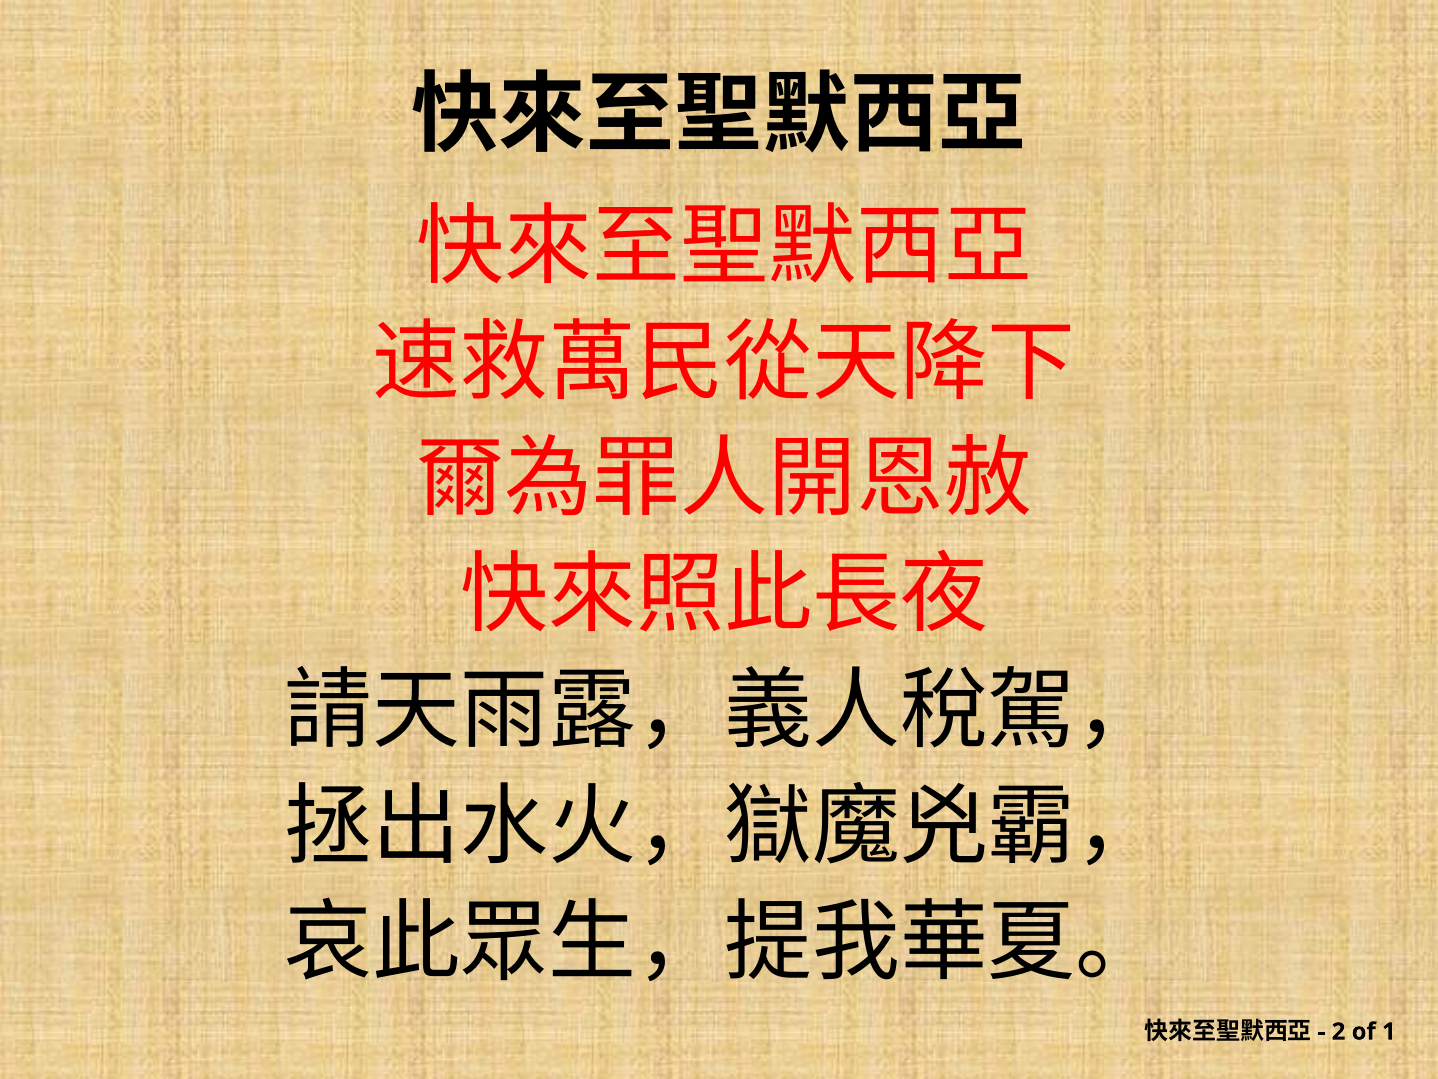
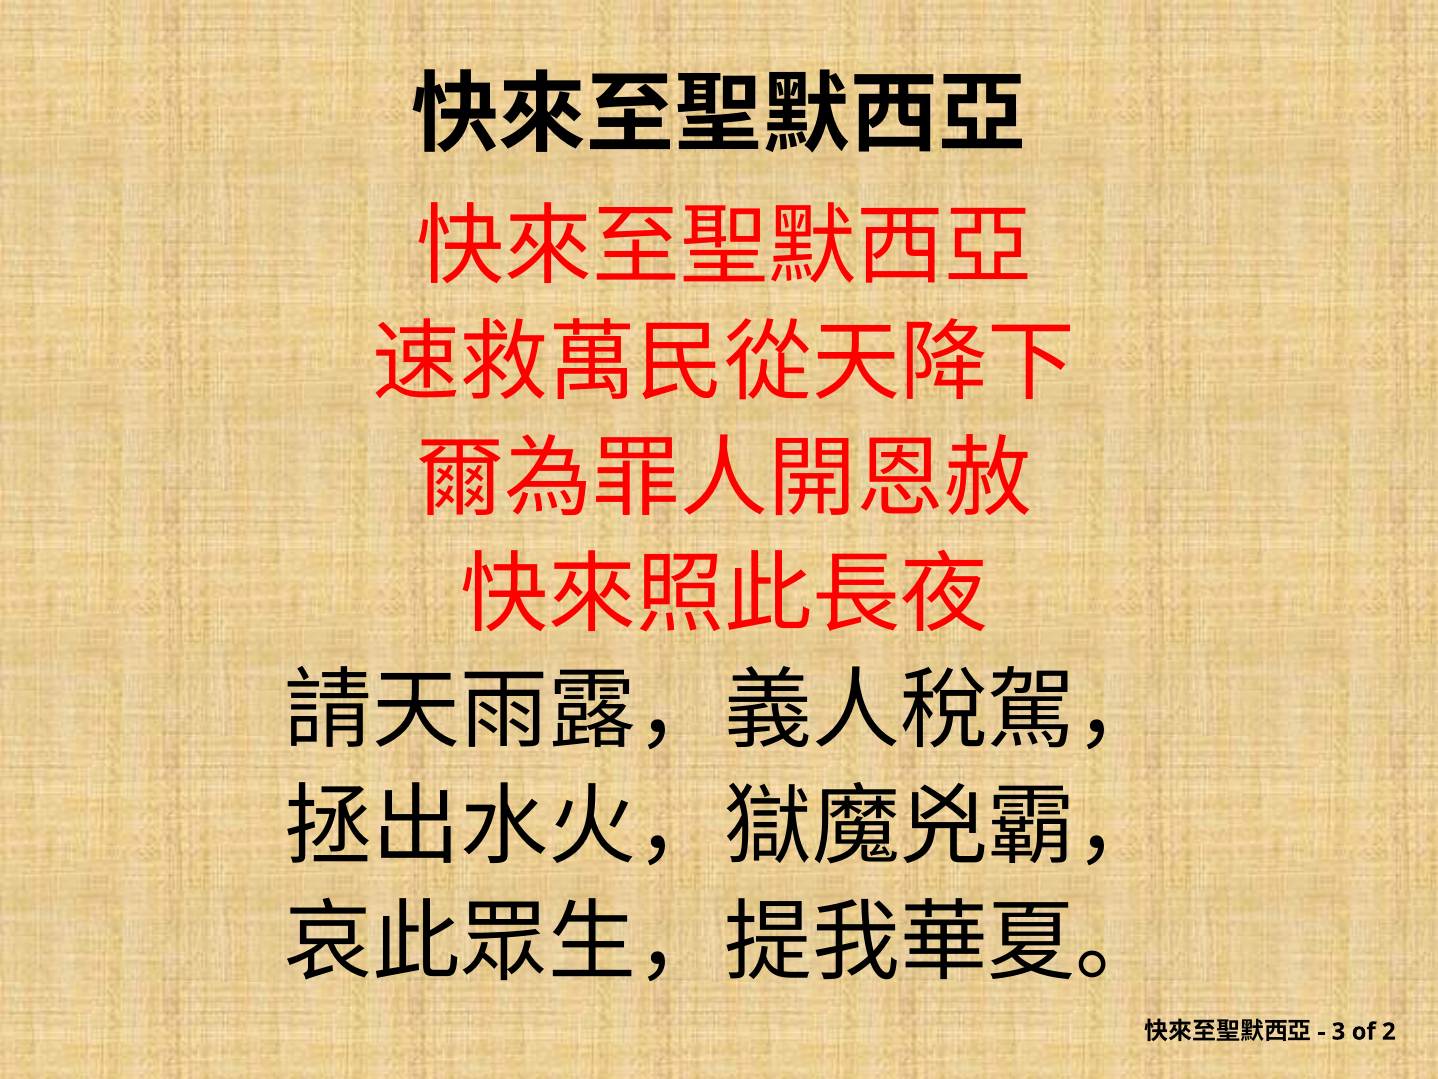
2: 2 -> 3
1: 1 -> 2
